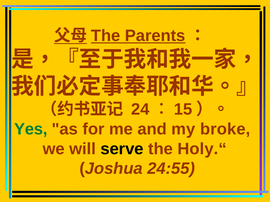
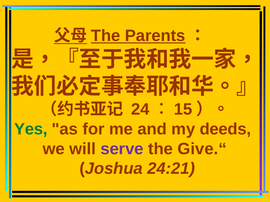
broke: broke -> deeds
serve colour: black -> purple
Holy.“: Holy.“ -> Give.“
24:55: 24:55 -> 24:21
